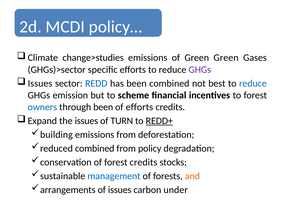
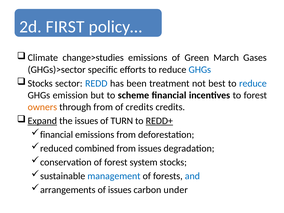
MCDI: MCDI -> FIRST
Green Green: Green -> March
GHGs at (200, 70) colour: purple -> blue
Issues at (40, 83): Issues -> Stocks
been combined: combined -> treatment
owners colour: blue -> orange
through been: been -> from
of efforts: efforts -> credits
Expand underline: none -> present
building at (56, 135): building -> financial
from policy: policy -> issues
forest credits: credits -> system
and colour: orange -> blue
